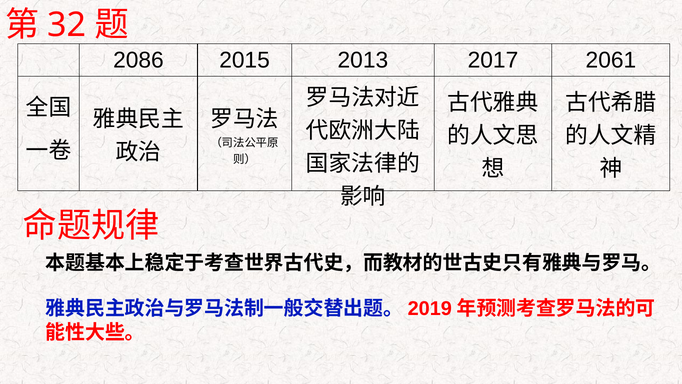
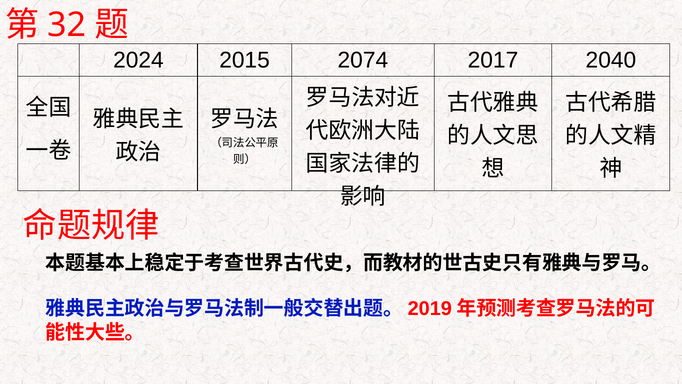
2086: 2086 -> 2024
2013: 2013 -> 2074
2061: 2061 -> 2040
